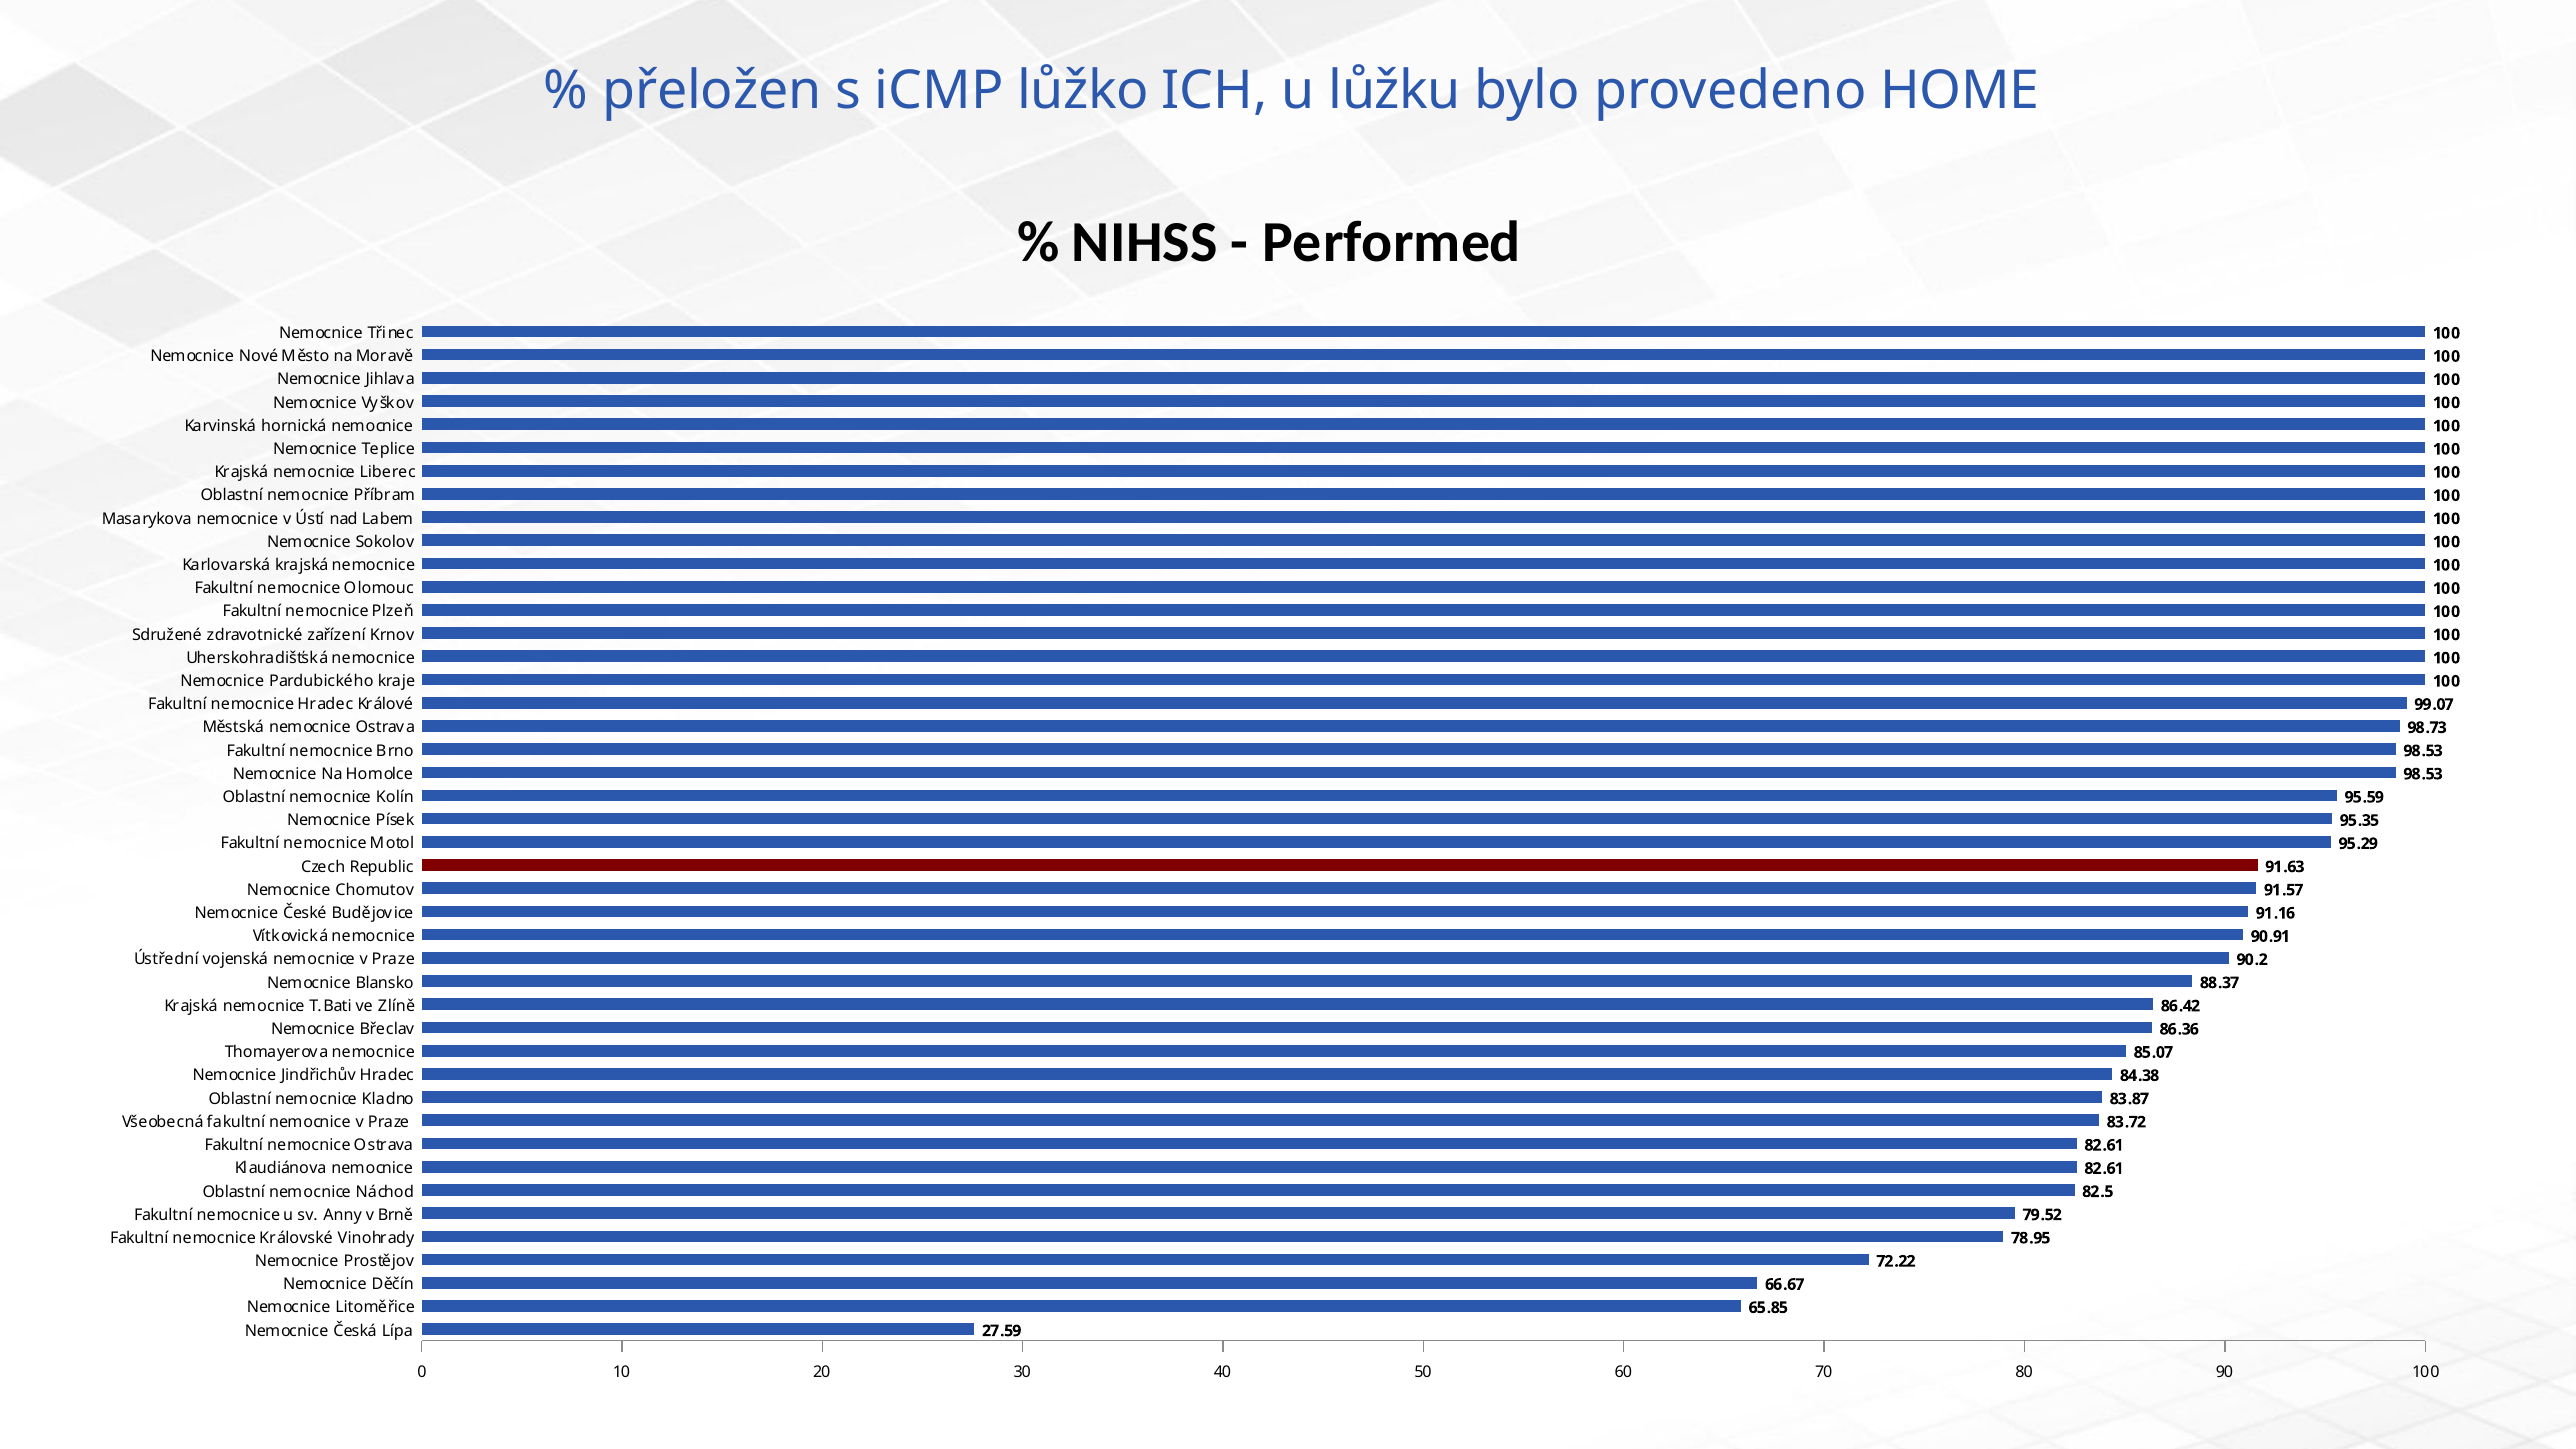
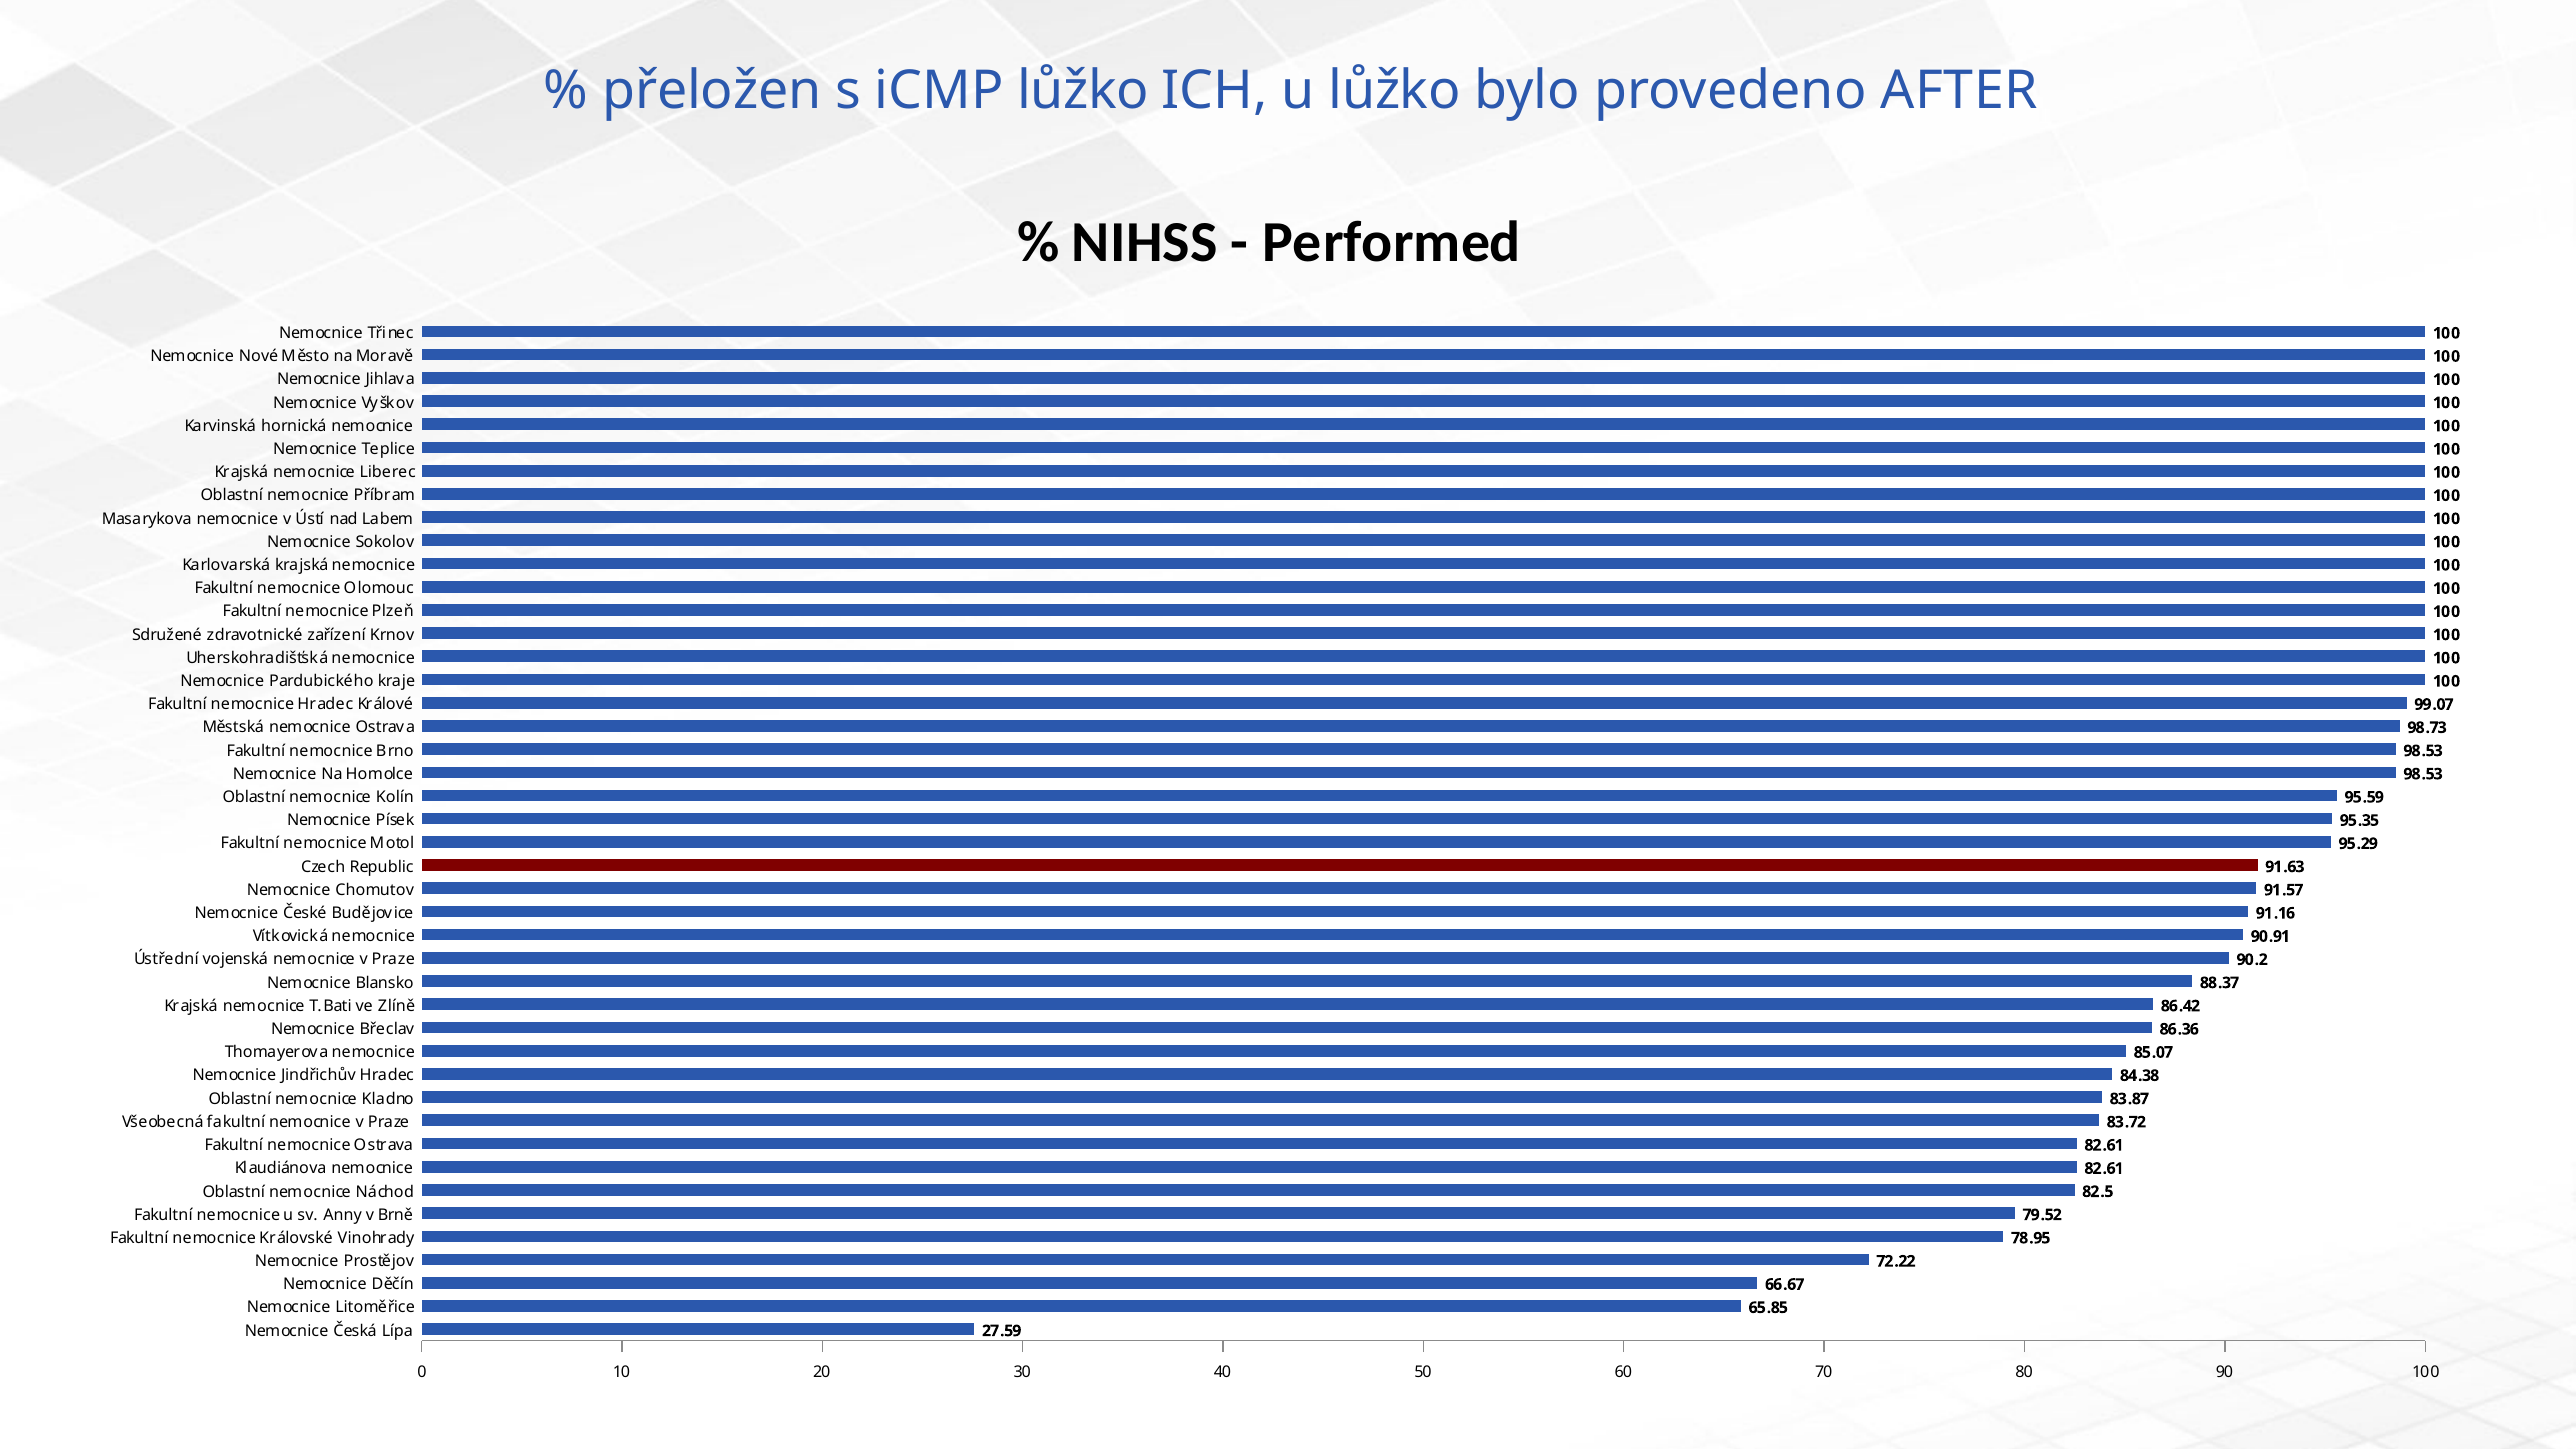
u lůžku: lůžku -> lůžko
HOME: HOME -> AFTER
